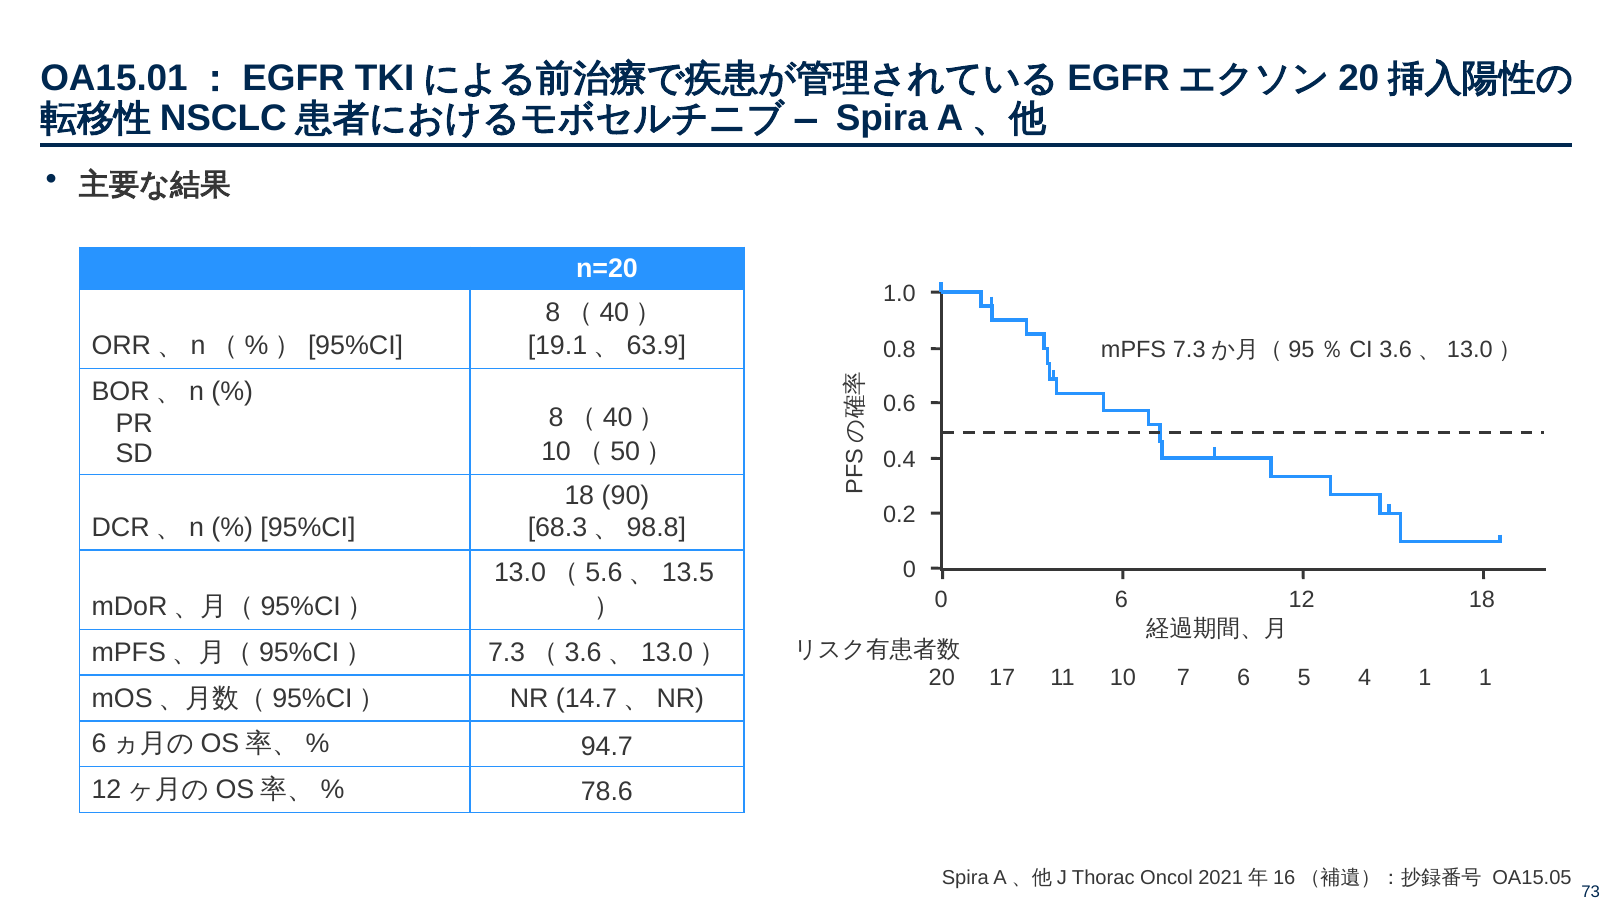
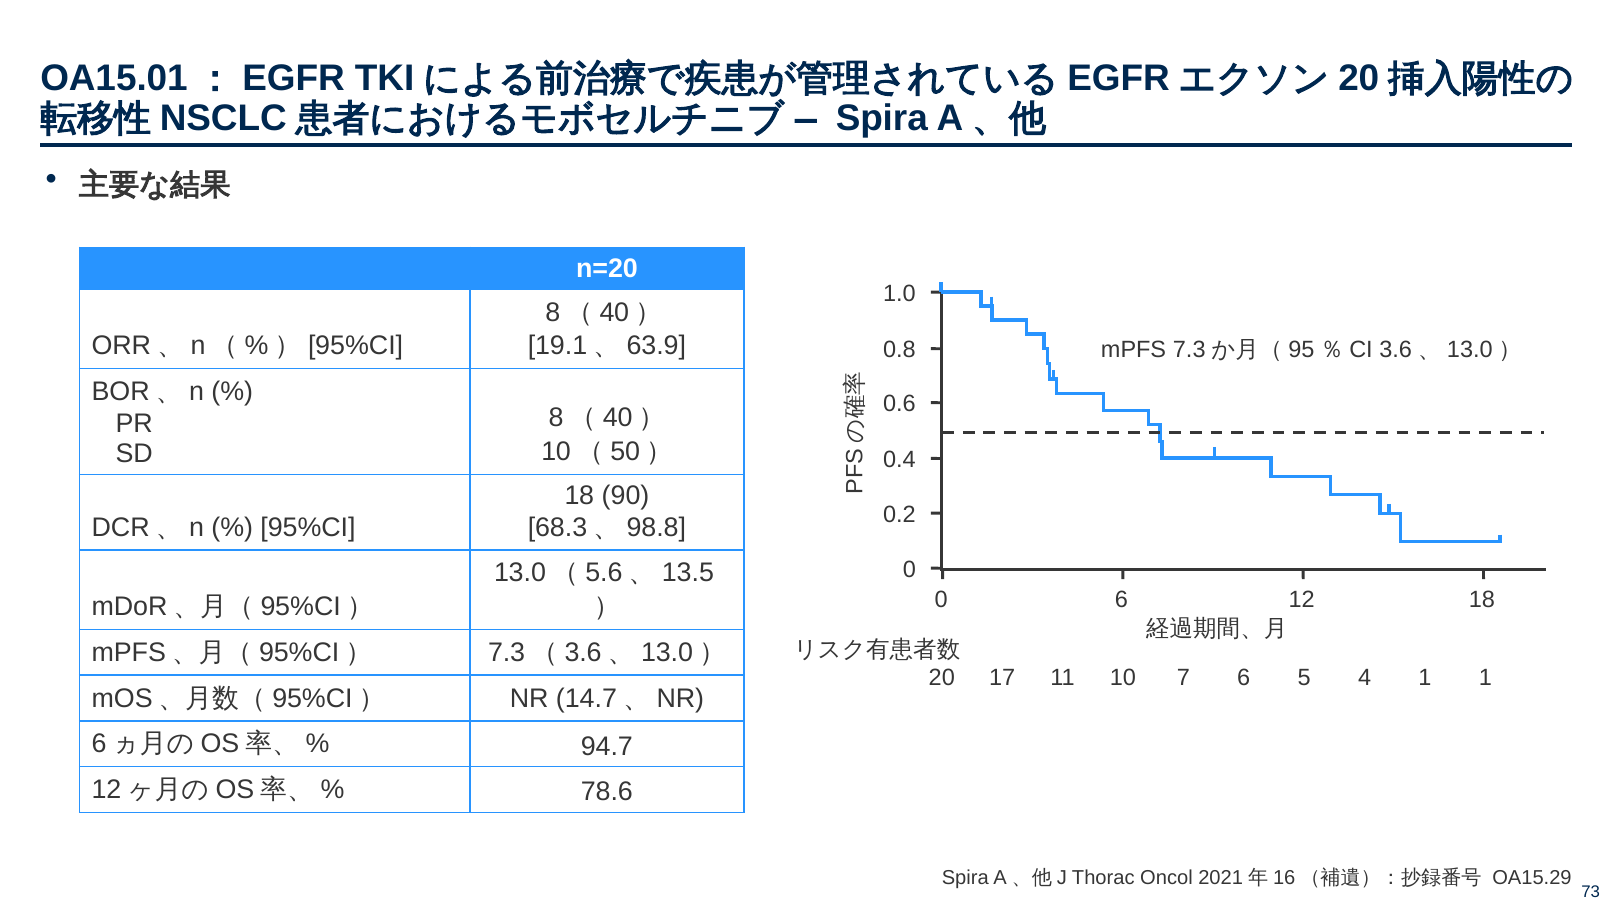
OA15.05: OA15.05 -> OA15.29
